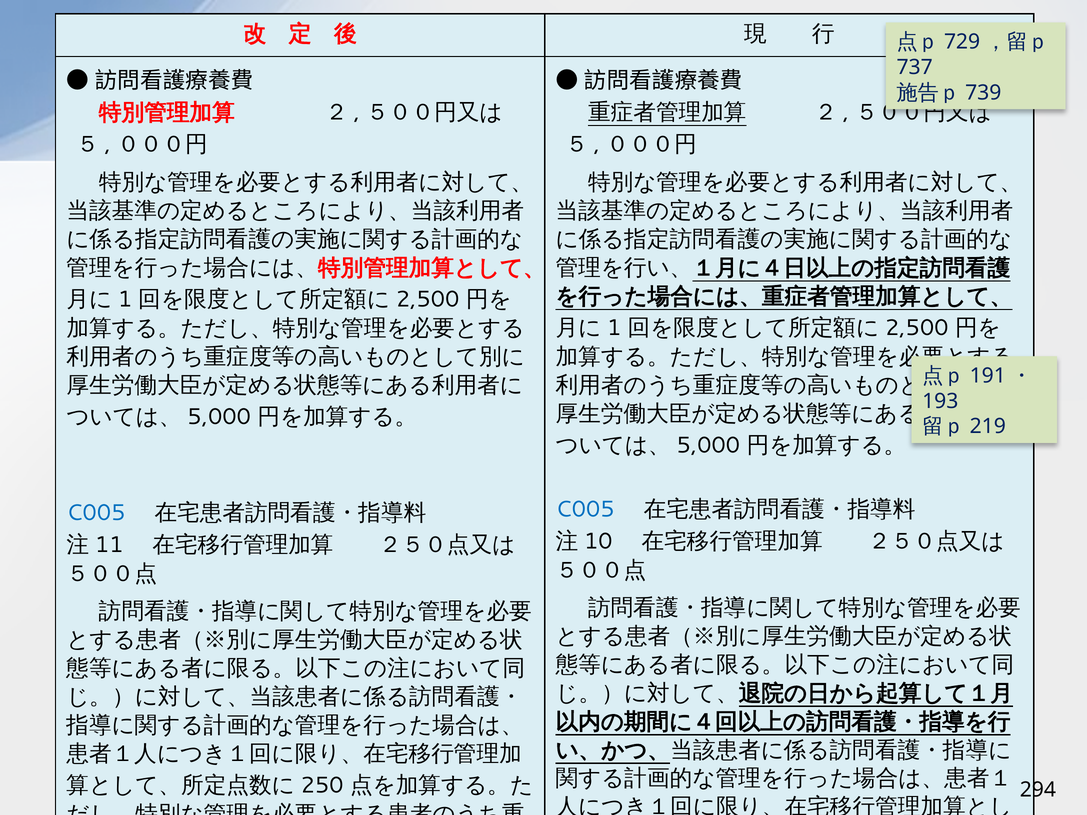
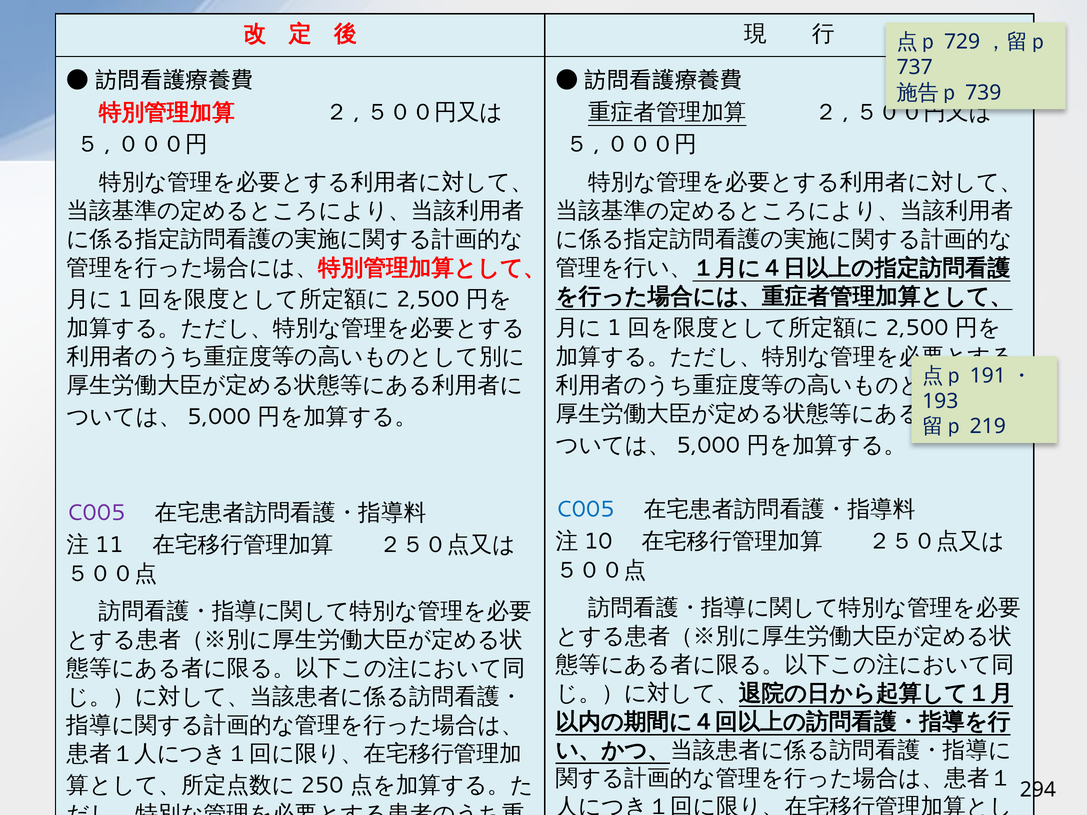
C005 at (96, 513) colour: blue -> purple
